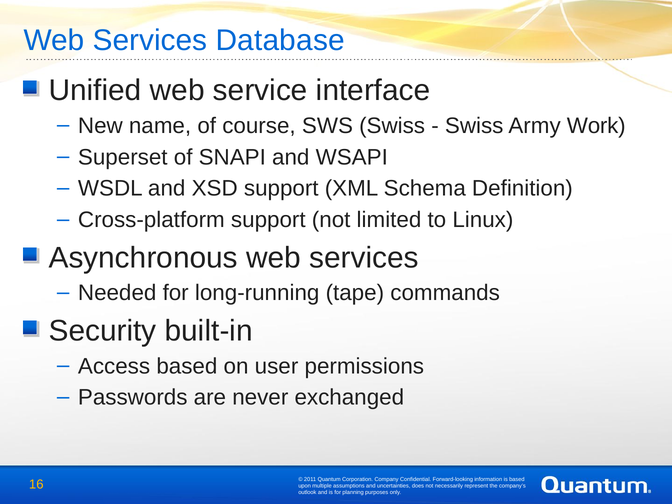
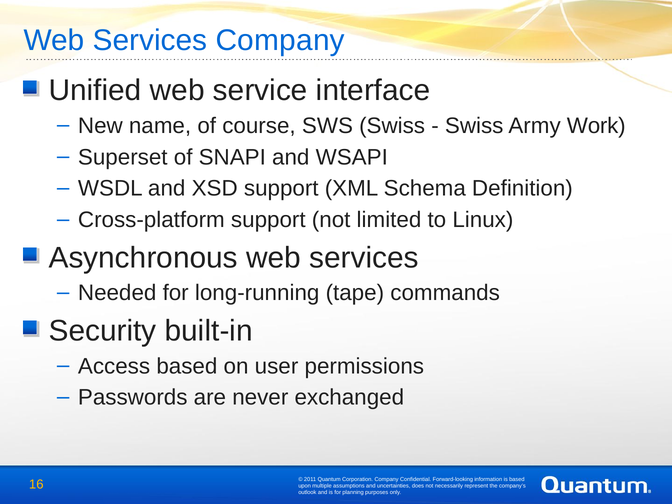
Services Database: Database -> Company
